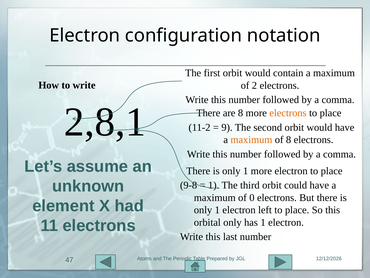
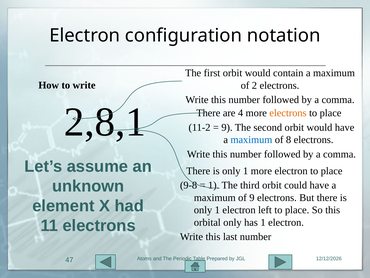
are 8: 8 -> 4
maximum at (251, 140) colour: orange -> blue
of 0: 0 -> 9
